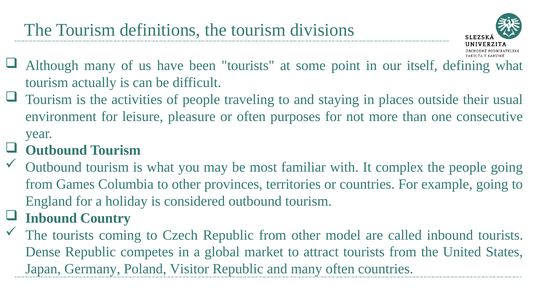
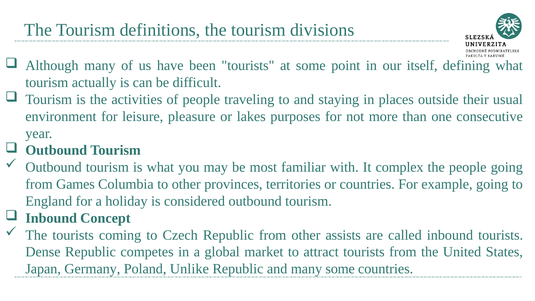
or often: often -> lakes
Country: Country -> Concept
model: model -> assists
Visitor: Visitor -> Unlike
many often: often -> some
